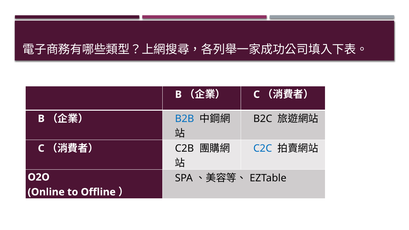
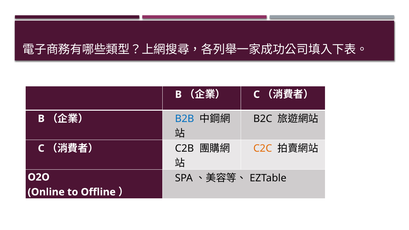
C2C colour: blue -> orange
